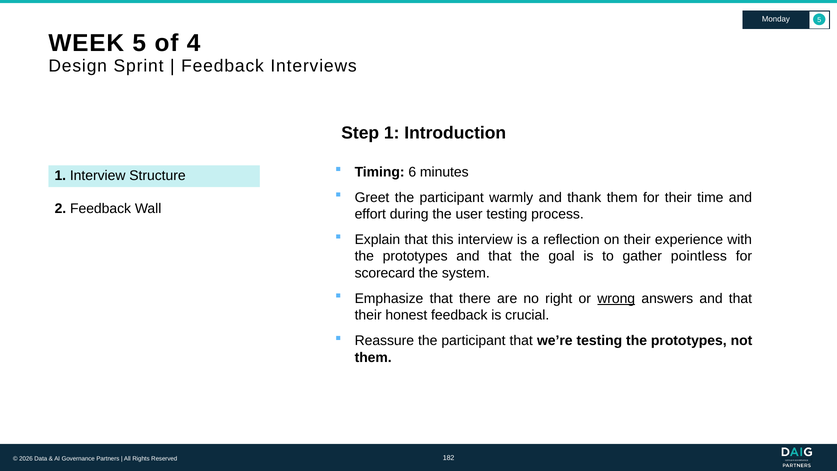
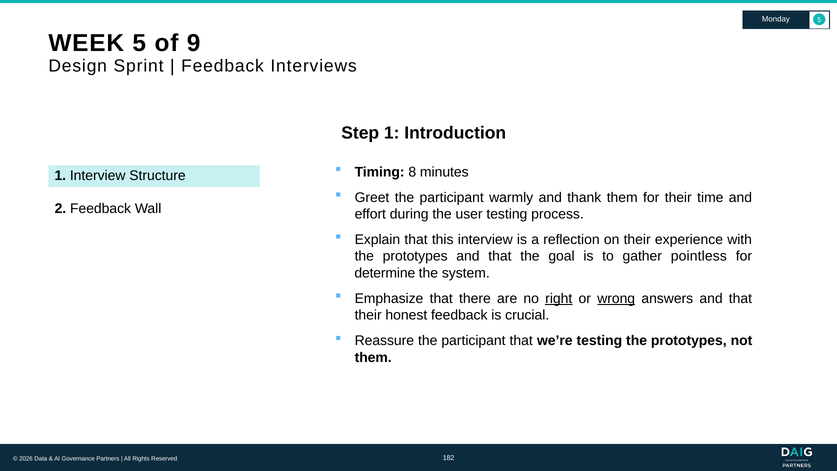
4: 4 -> 9
6: 6 -> 8
scorecard: scorecard -> determine
right underline: none -> present
